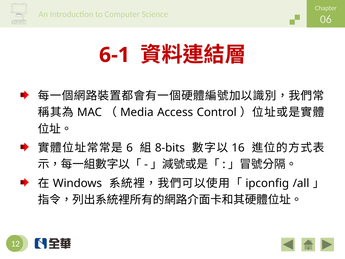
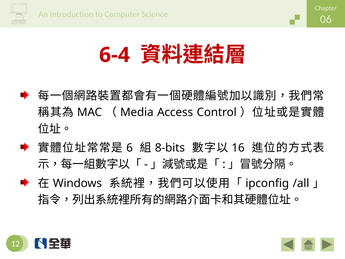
6-1: 6-1 -> 6-4
